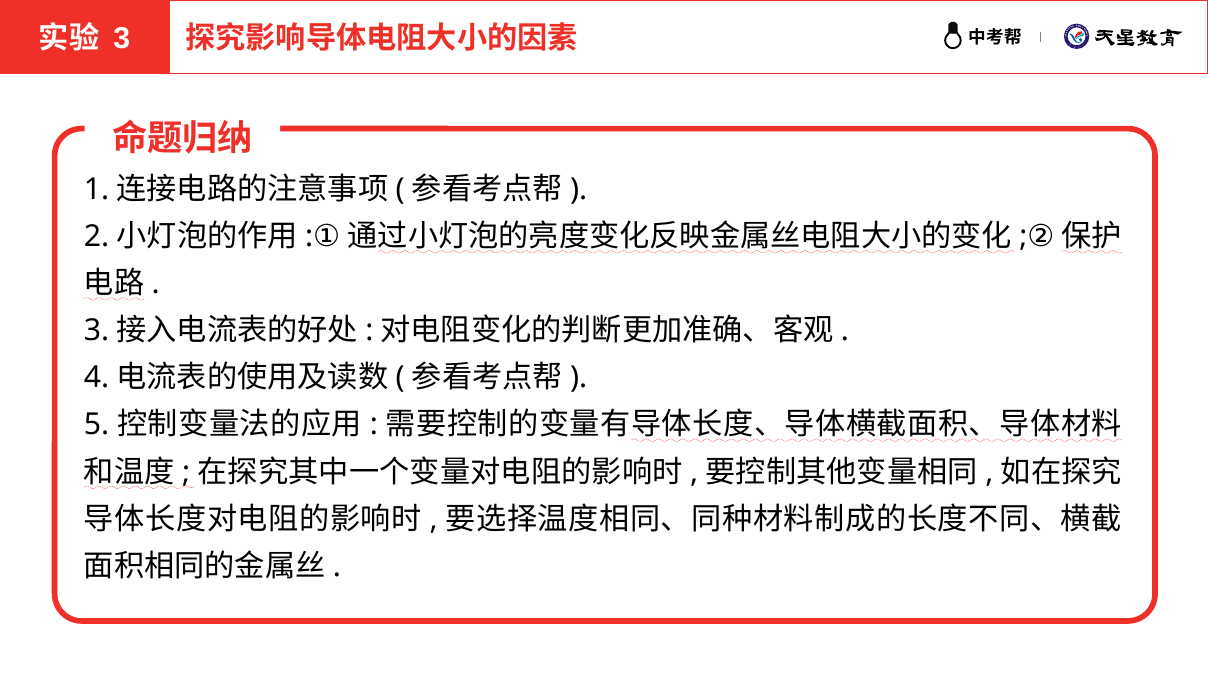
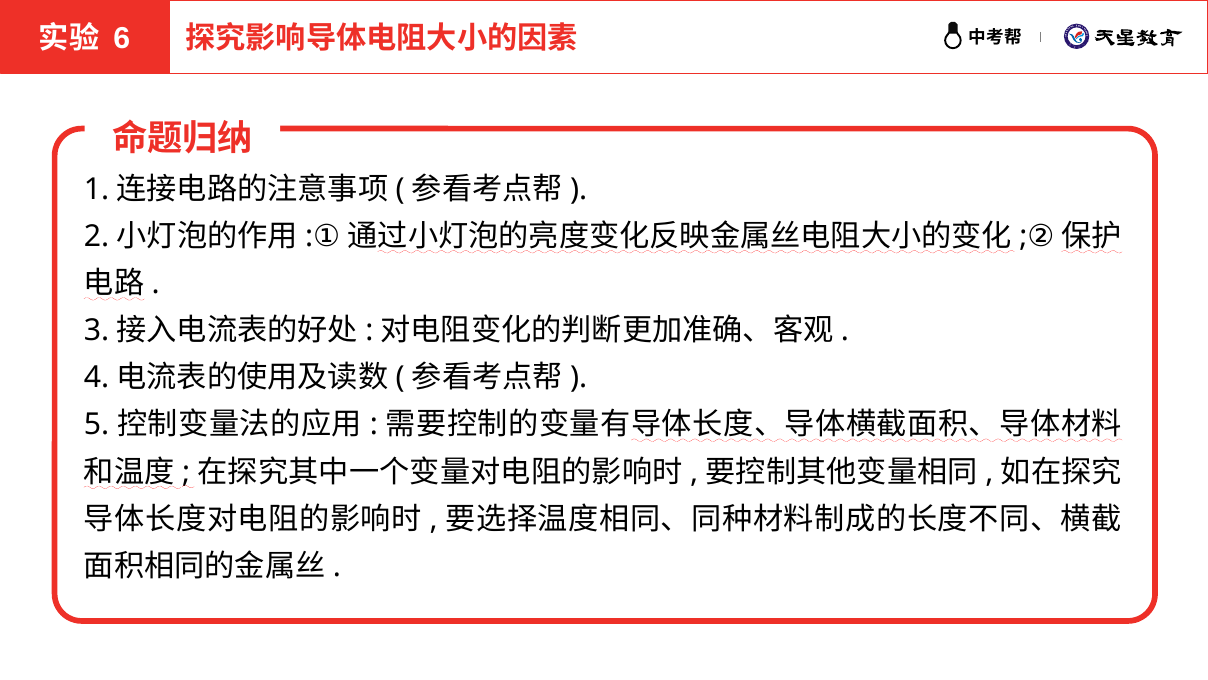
3 at (122, 39): 3 -> 6
